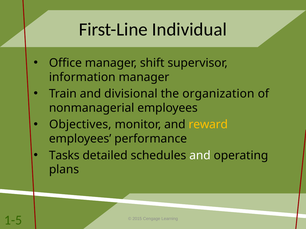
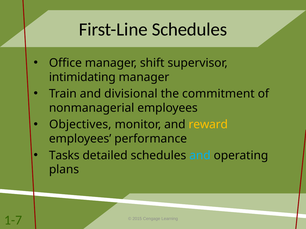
First-Line Individual: Individual -> Schedules
information: information -> intimidating
organization: organization -> commitment
and at (200, 156) colour: white -> light blue
1-5: 1-5 -> 1-7
